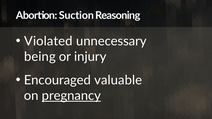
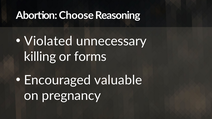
Suction: Suction -> Choose
being: being -> killing
injury: injury -> forms
pregnancy underline: present -> none
